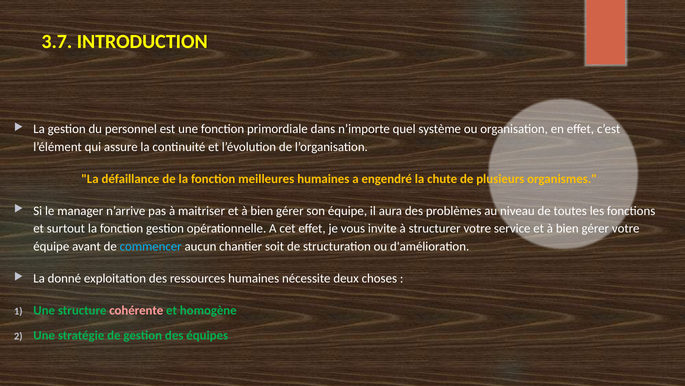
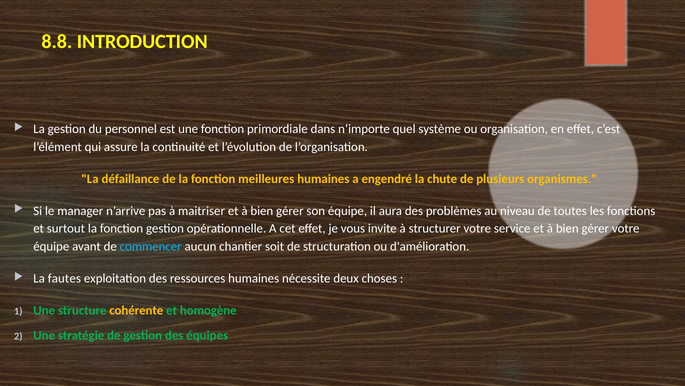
3.7: 3.7 -> 8.8
donné: donné -> fautes
cohérente colour: pink -> yellow
